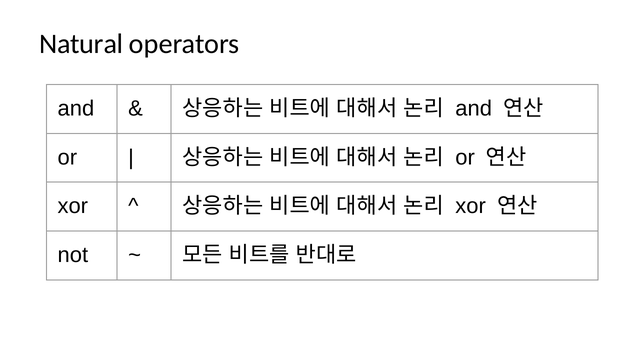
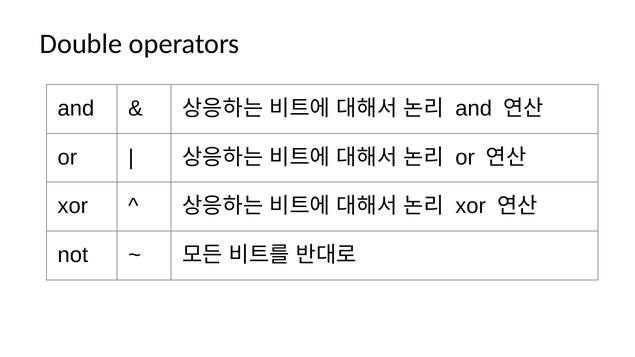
Natural: Natural -> Double
